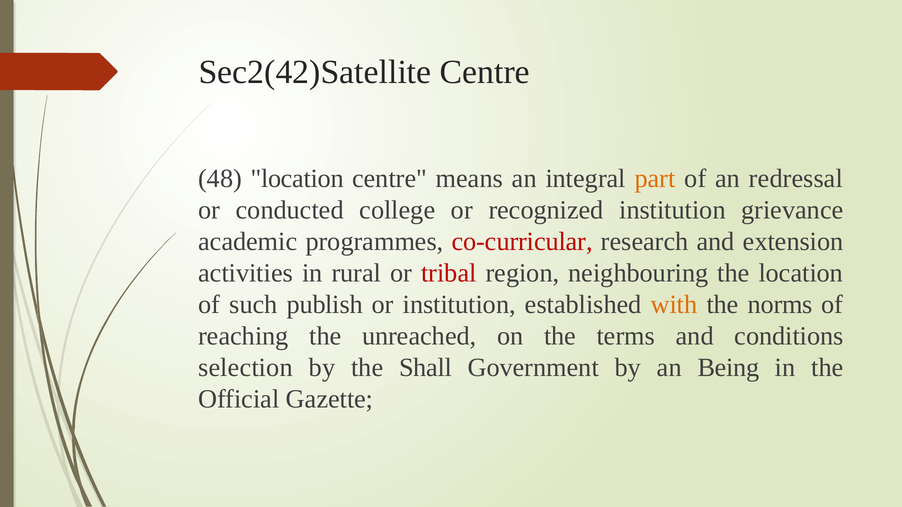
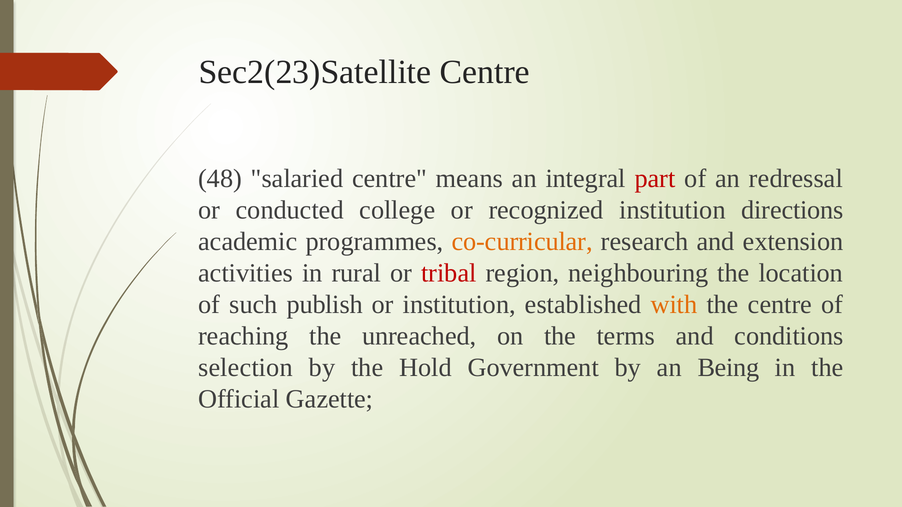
Sec2(42)Satellite: Sec2(42)Satellite -> Sec2(23)Satellite
48 location: location -> salaried
part colour: orange -> red
grievance: grievance -> directions
co-curricular colour: red -> orange
the norms: norms -> centre
Shall: Shall -> Hold
